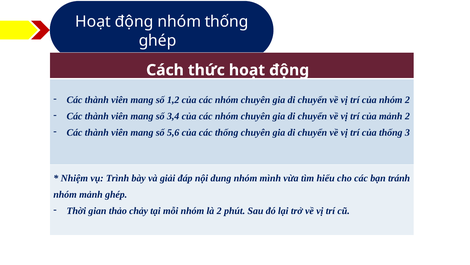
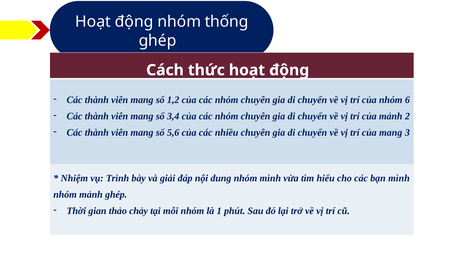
nhóm 2: 2 -> 6
các thống: thống -> nhiều
của thống: thống -> mang
bạn tránh: tránh -> mình
là 2: 2 -> 1
